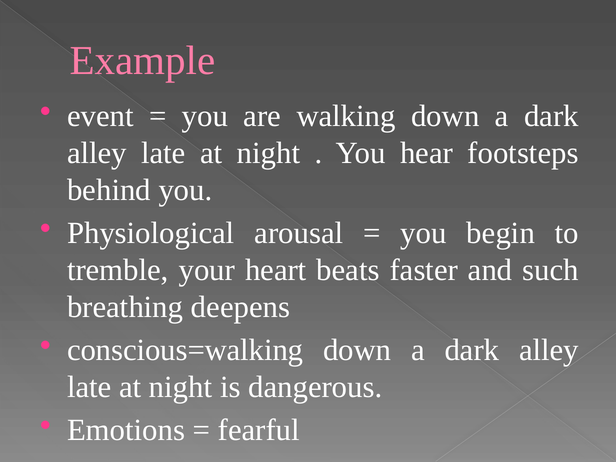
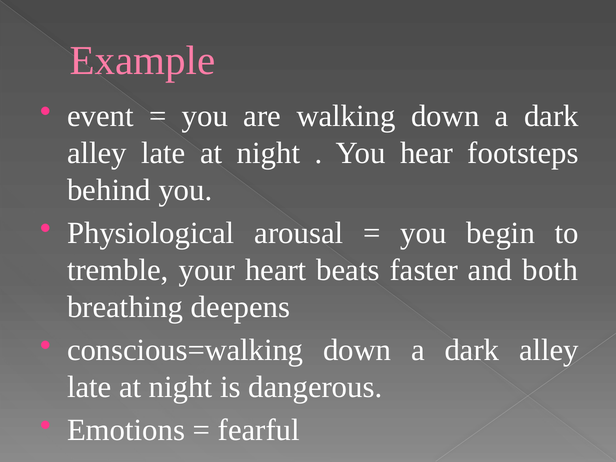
such: such -> both
